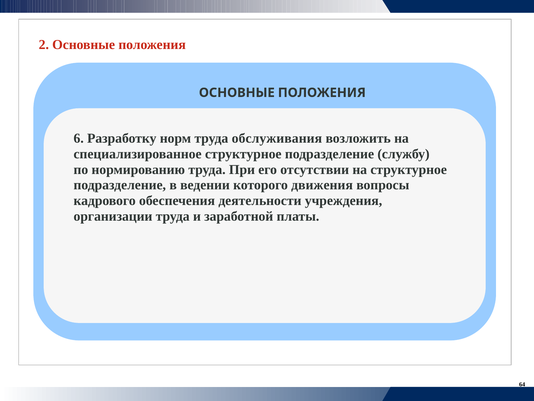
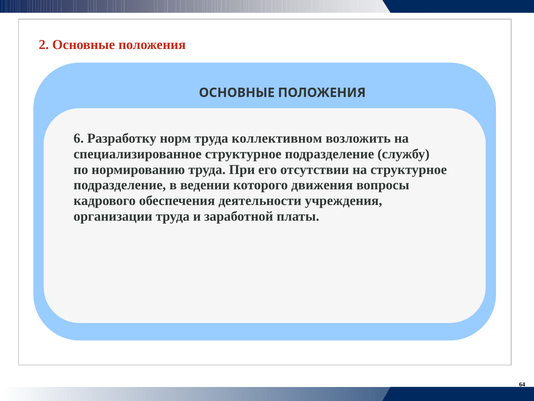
обслуживания: обслуживания -> коллективном
